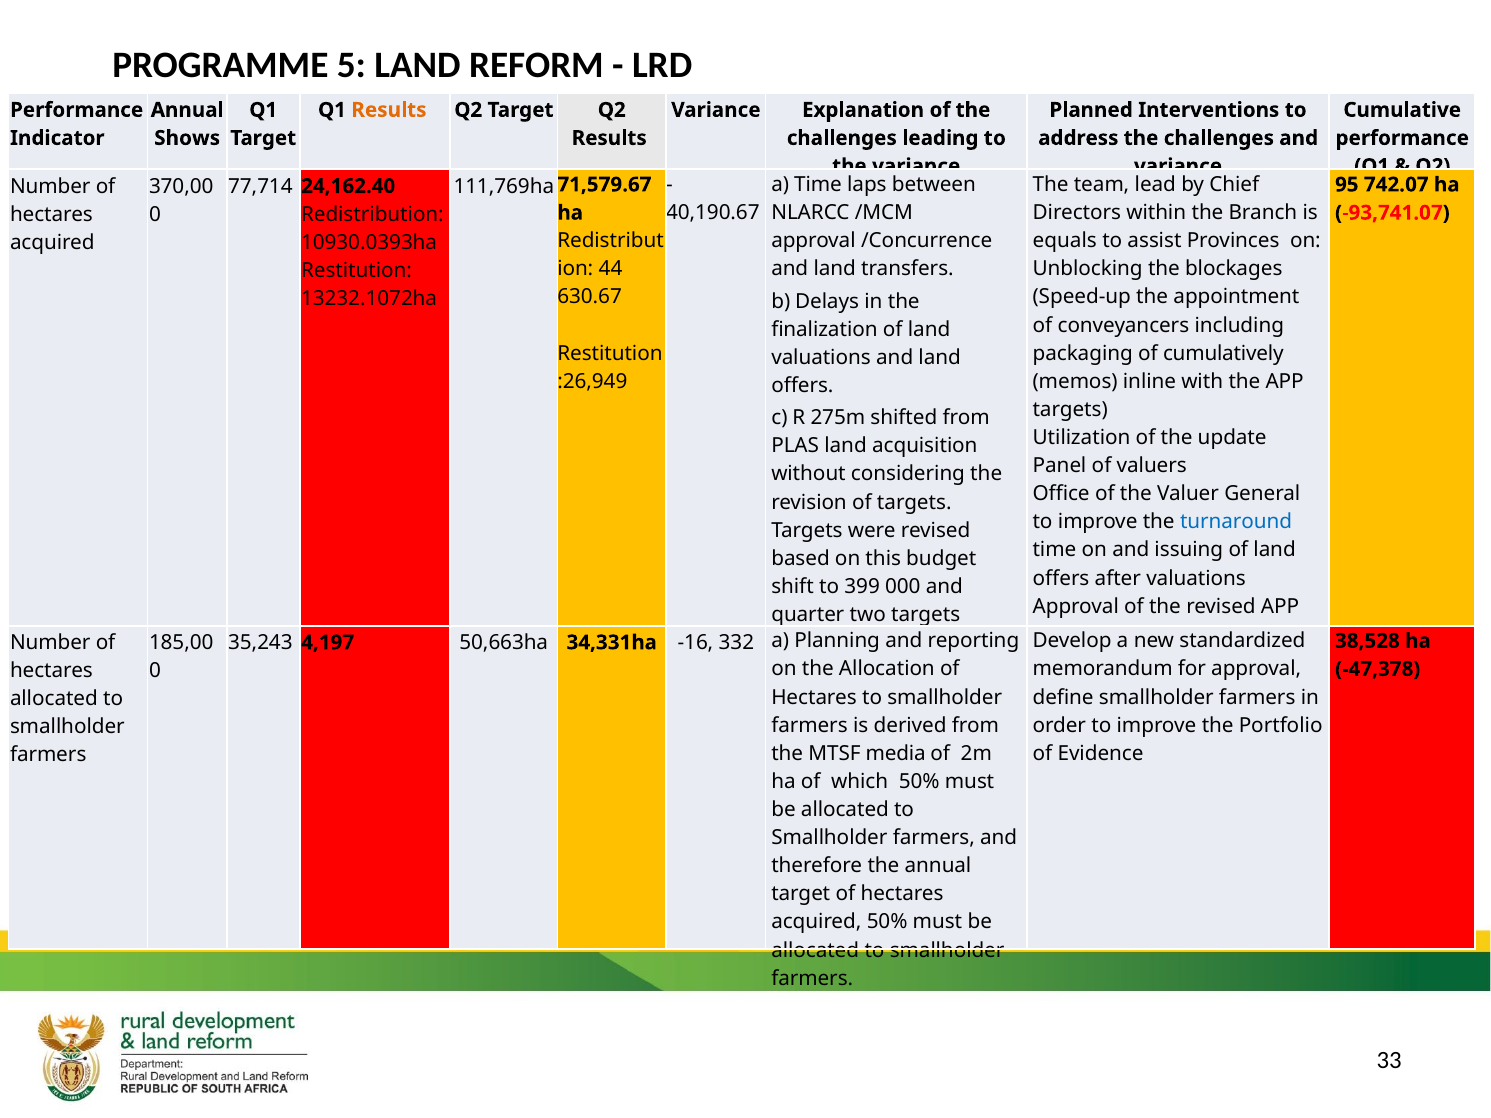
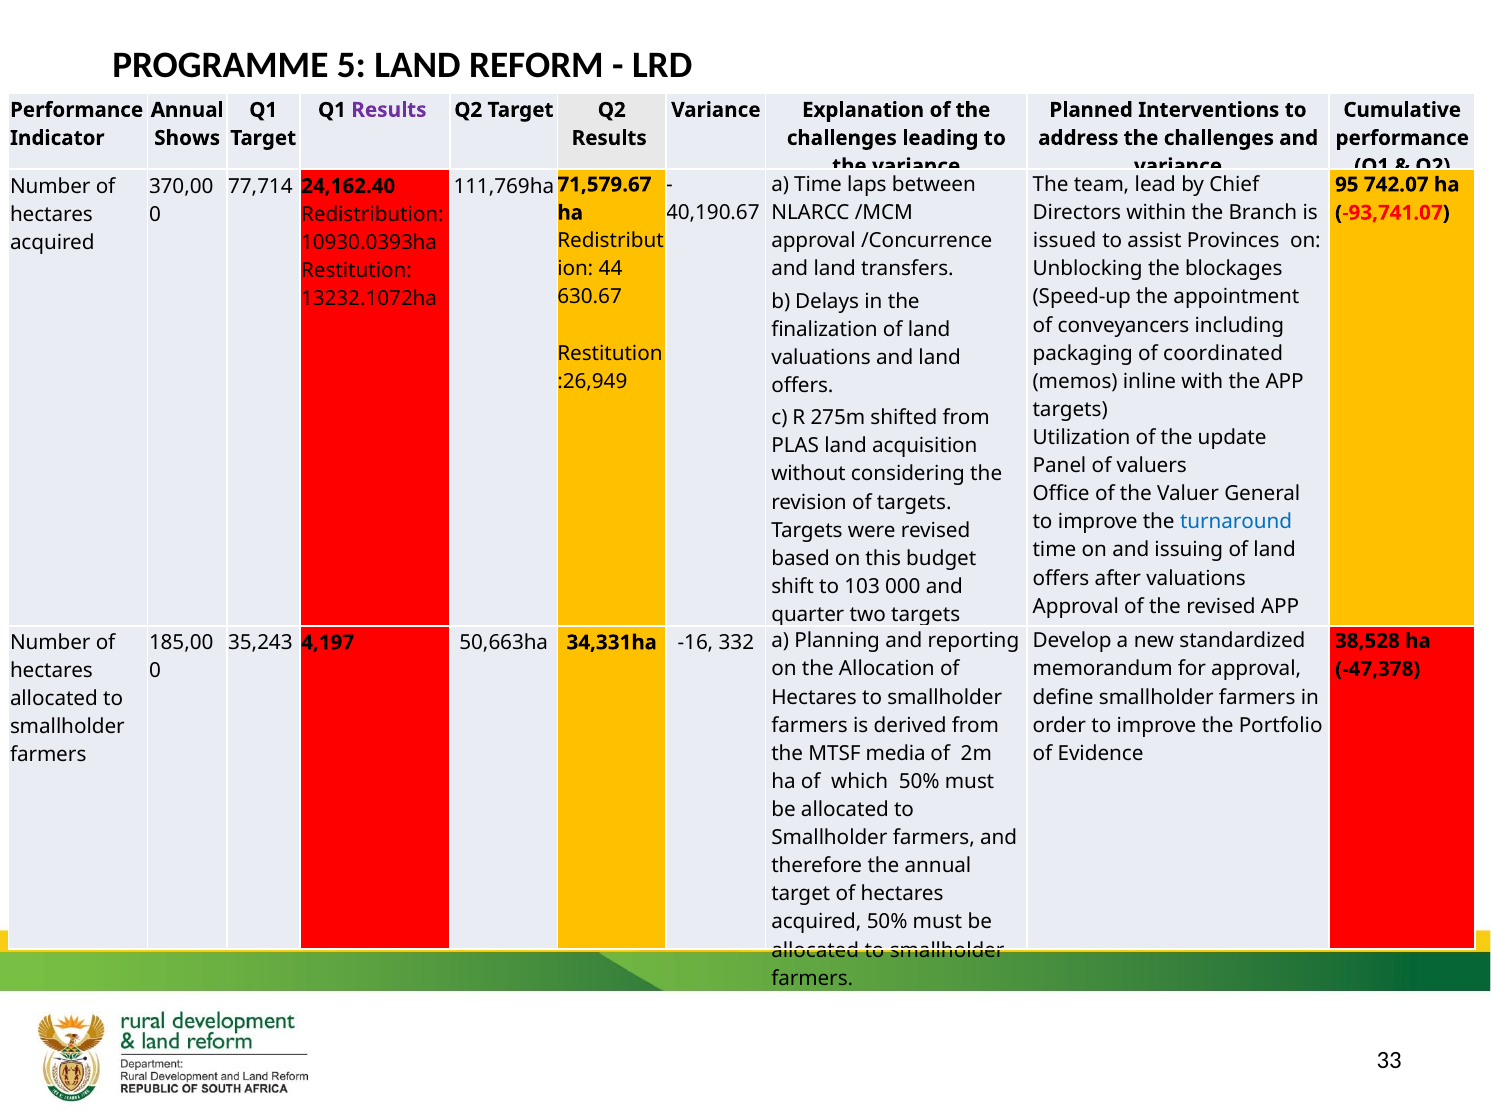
Results at (389, 110) colour: orange -> purple
equals: equals -> issued
cumulatively: cumulatively -> coordinated
399: 399 -> 103
